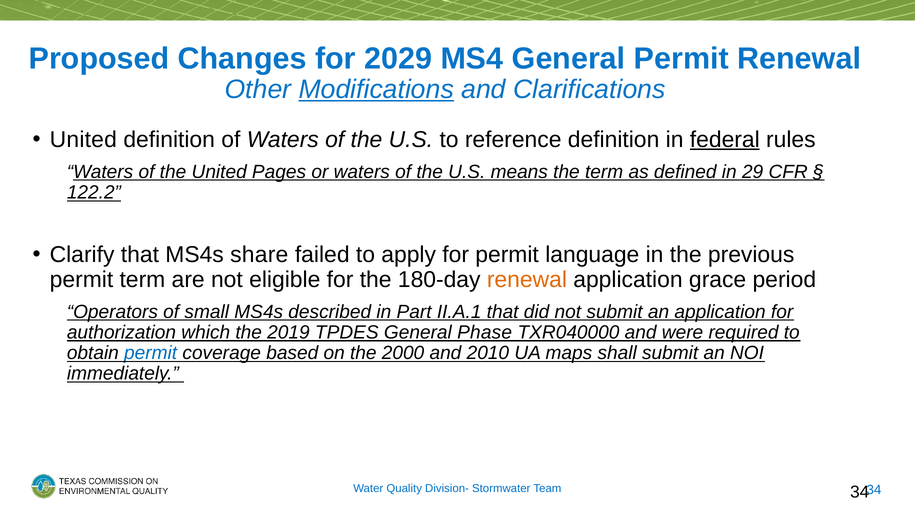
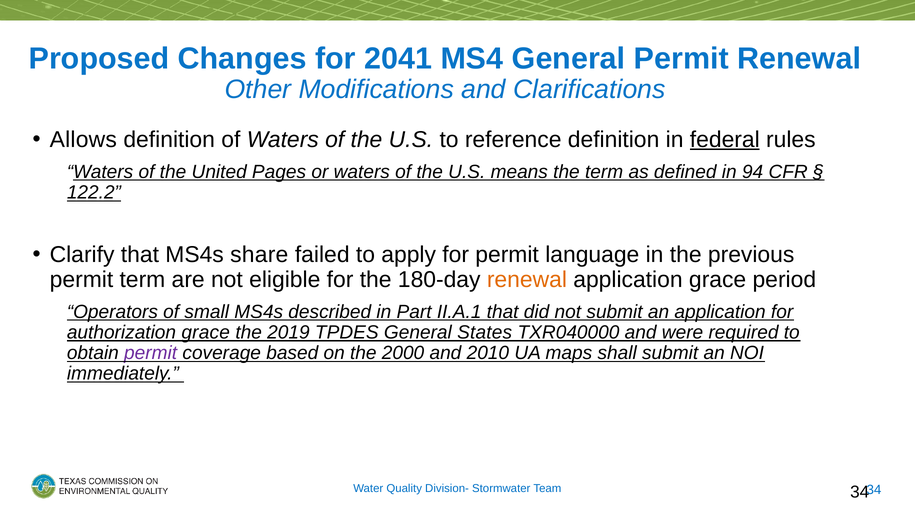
2029: 2029 -> 2041
Modifications underline: present -> none
United at (83, 139): United -> Allows
29: 29 -> 94
authorization which: which -> grace
Phase: Phase -> States
permit at (151, 353) colour: blue -> purple
